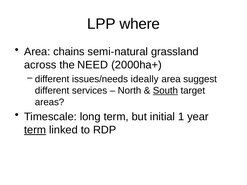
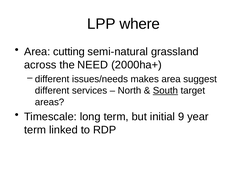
chains: chains -> cutting
ideally: ideally -> makes
1: 1 -> 9
term at (35, 130) underline: present -> none
